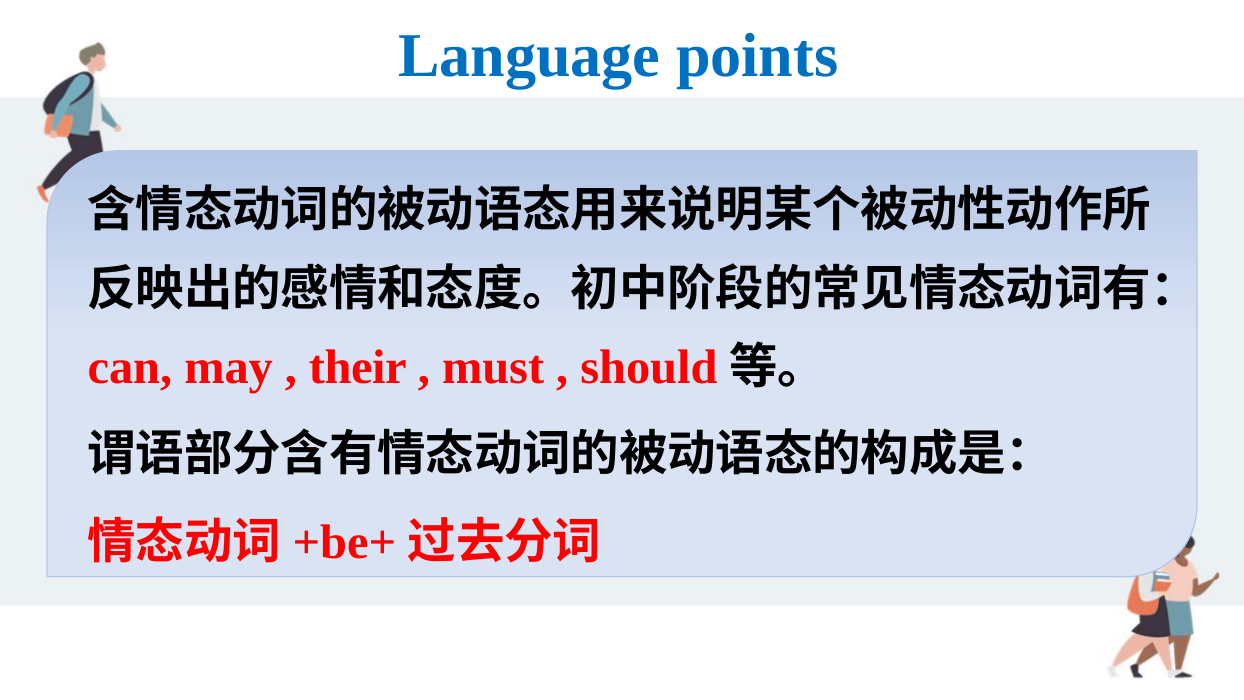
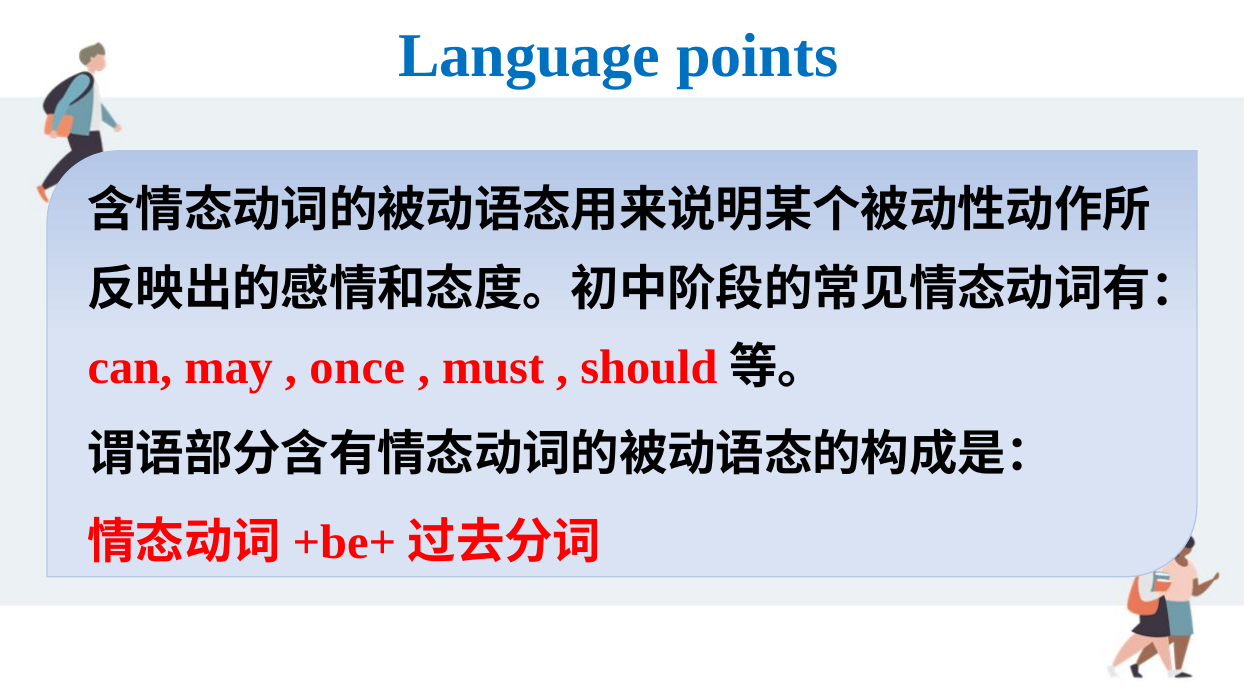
their: their -> once
